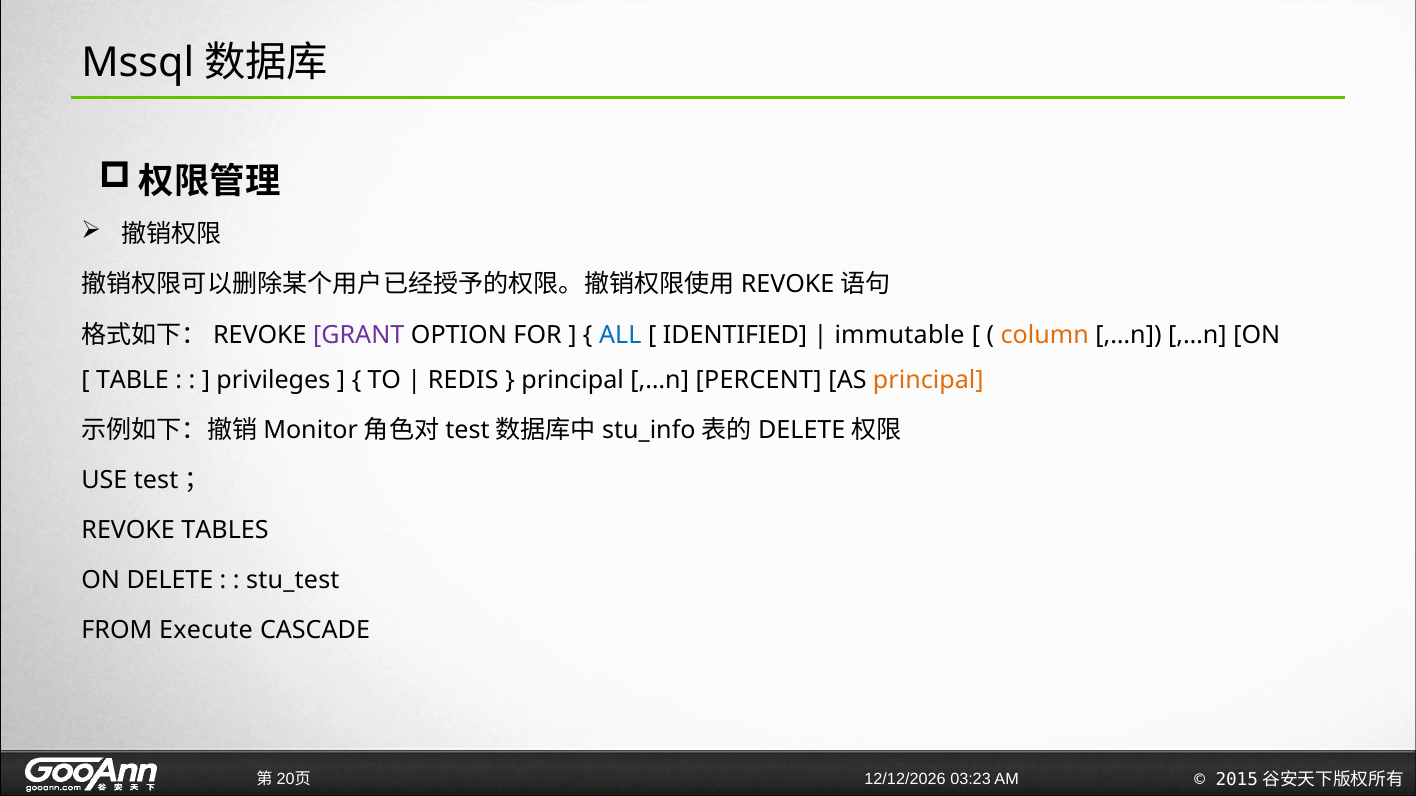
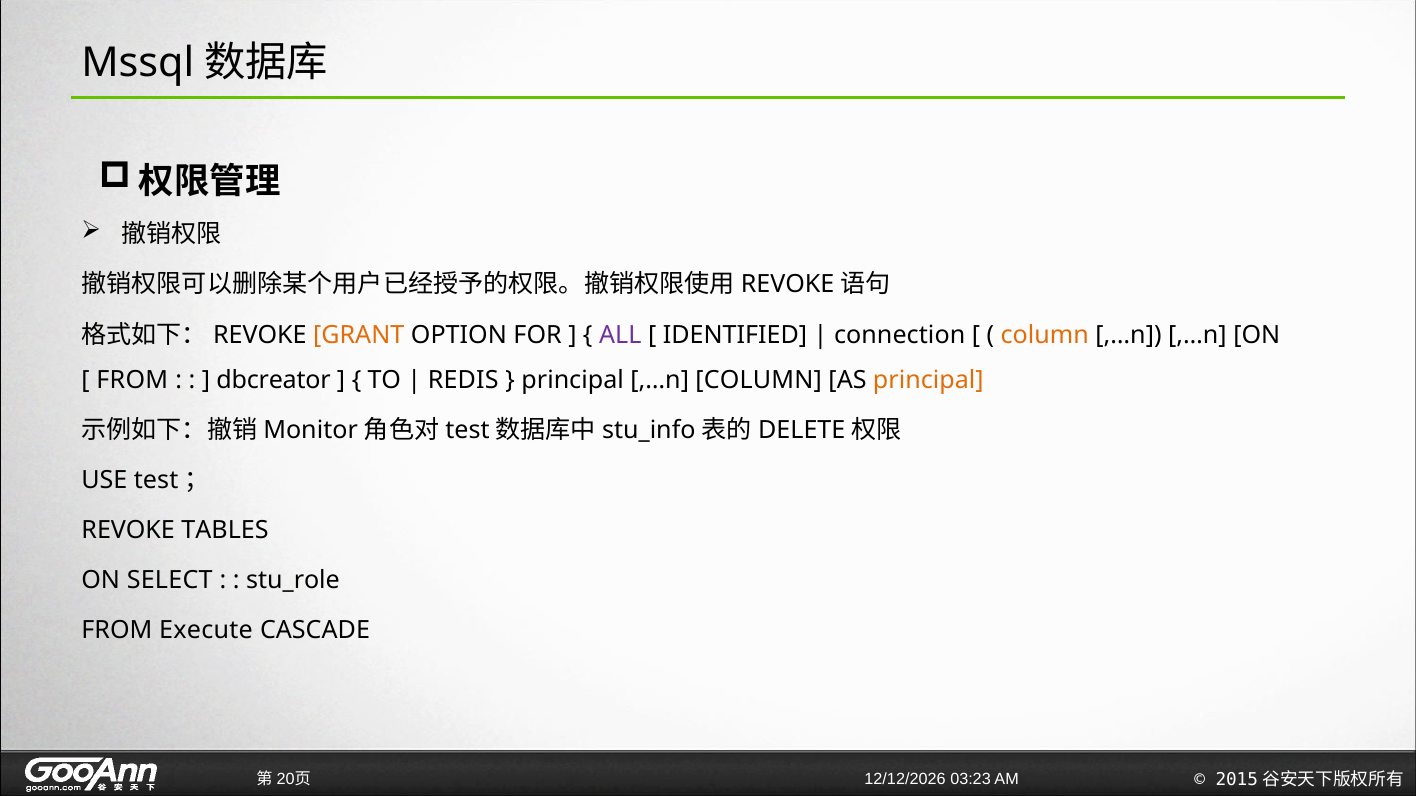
GRANT colour: purple -> orange
ALL colour: blue -> purple
immutable: immutable -> connection
TABLE at (132, 380): TABLE -> FROM
privileges: privileges -> dbcreator
,…n PERCENT: PERCENT -> COLUMN
DELETE: DELETE -> SELECT
stu_test: stu_test -> stu_role
